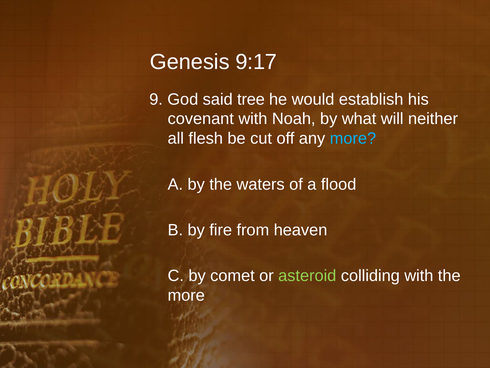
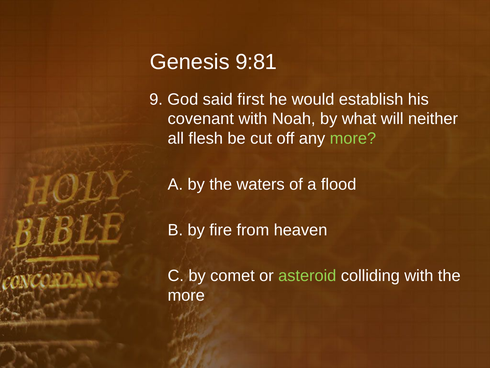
9:17: 9:17 -> 9:81
tree: tree -> first
more at (353, 138) colour: light blue -> light green
